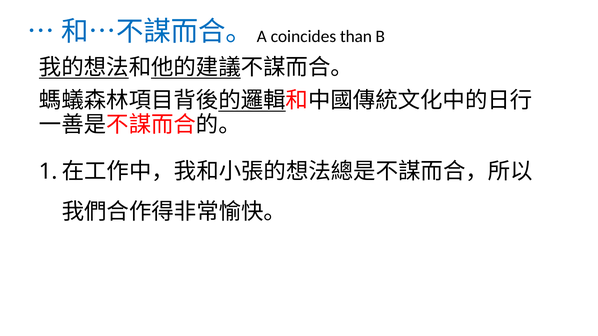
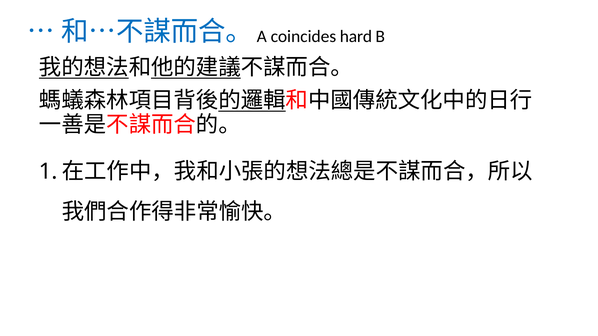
than: than -> hard
